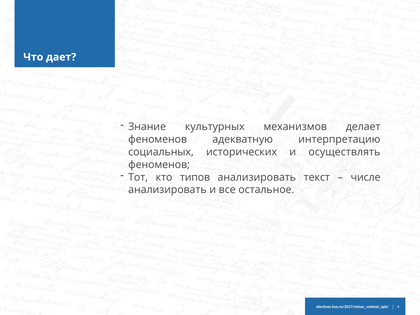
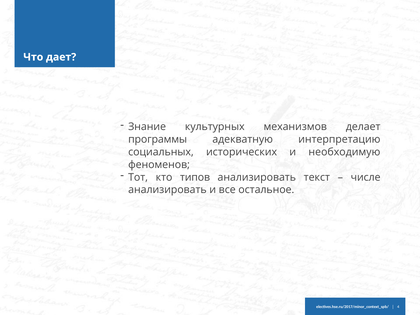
феноменов at (158, 139): феноменов -> программы
осуществлять: осуществлять -> необходимую
